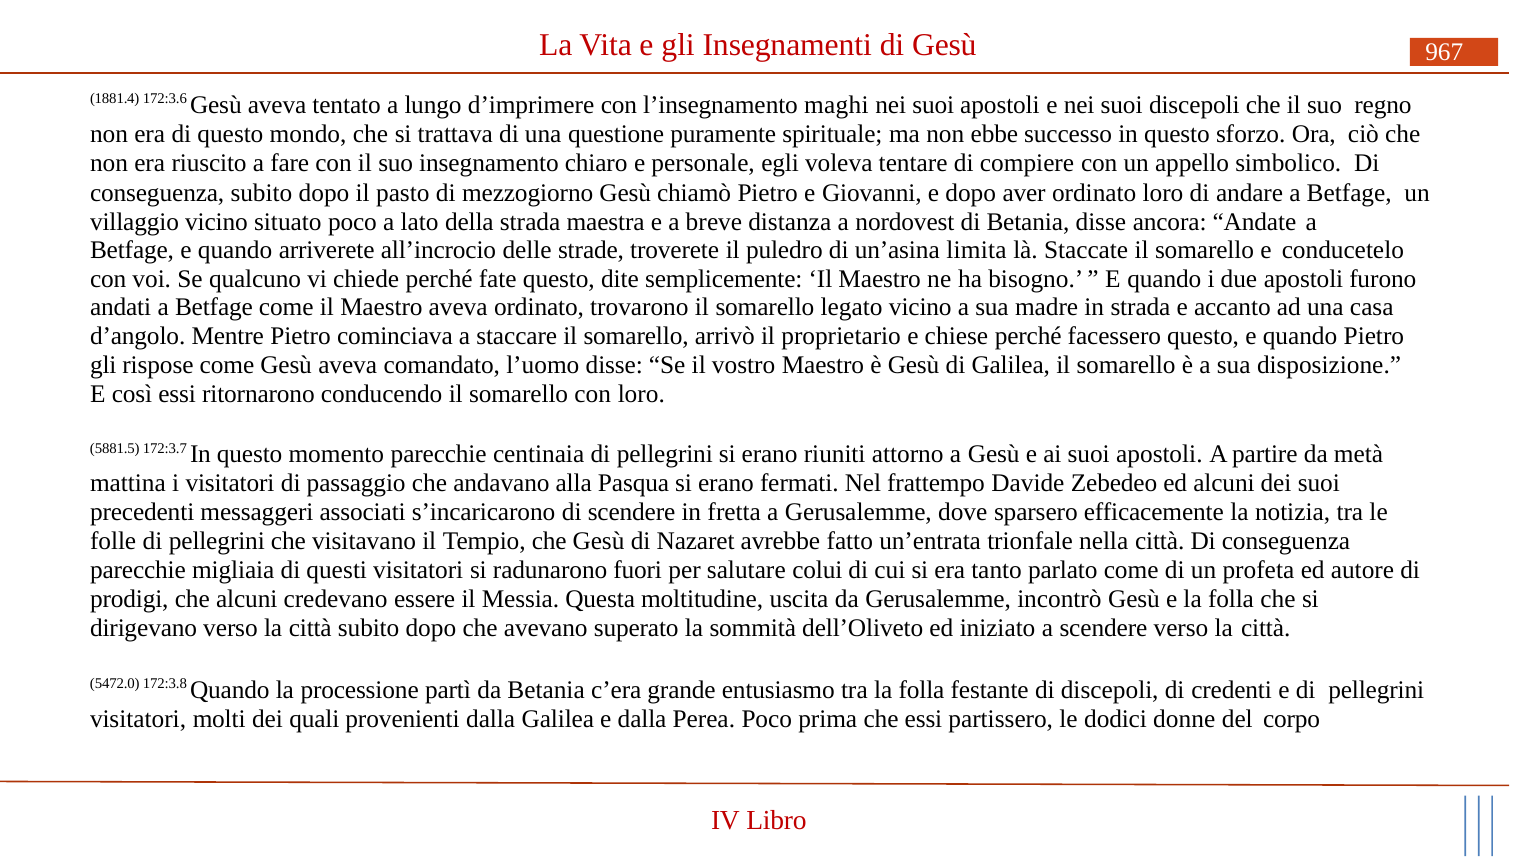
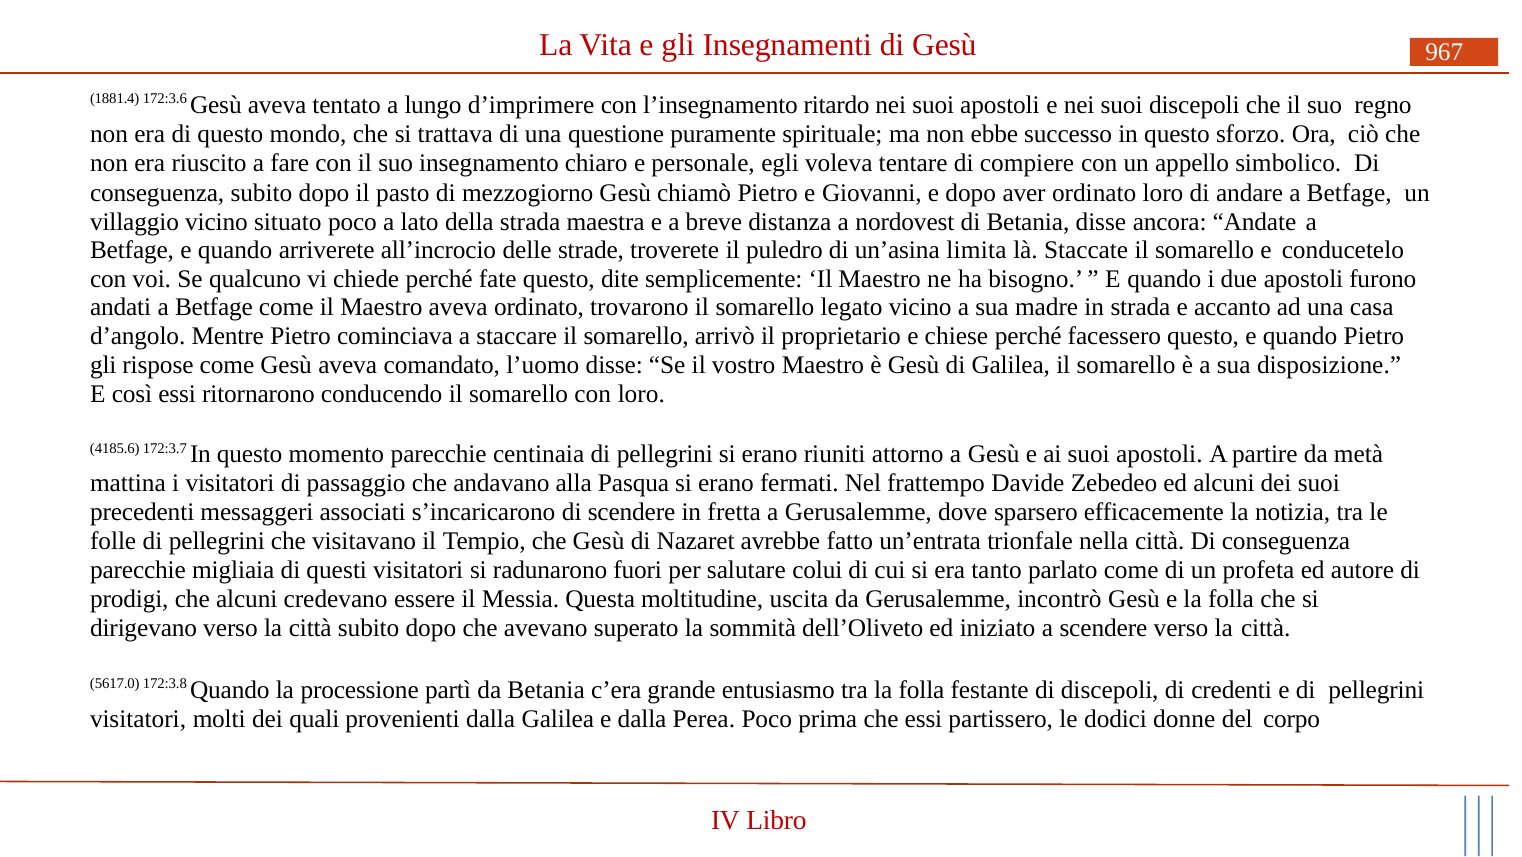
maghi: maghi -> ritardo
5881.5: 5881.5 -> 4185.6
5472.0: 5472.0 -> 5617.0
